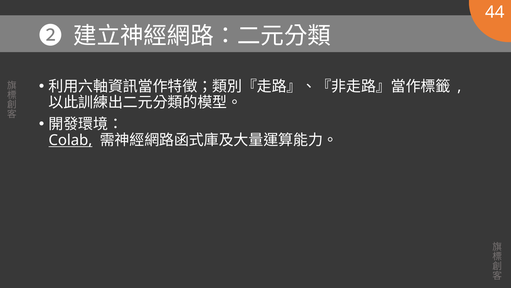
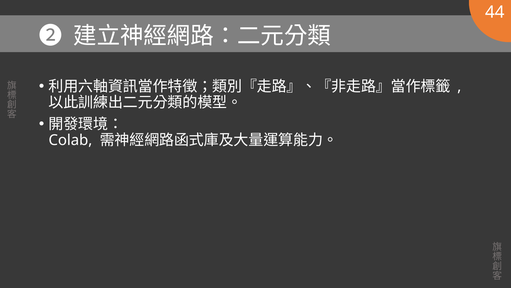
Colab underline: present -> none
